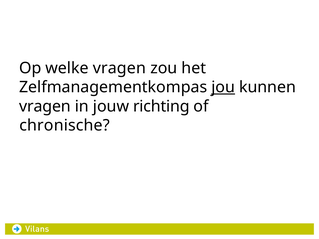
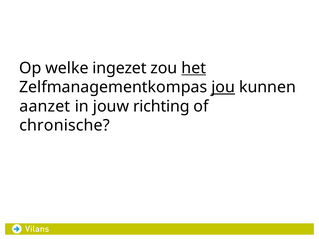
welke vragen: vragen -> ingezet
het underline: none -> present
vragen at (45, 106): vragen -> aanzet
